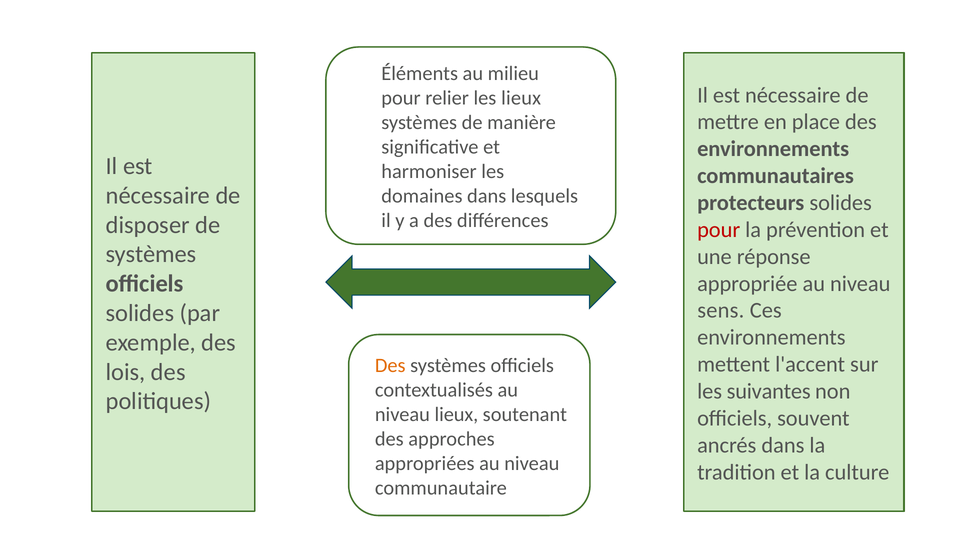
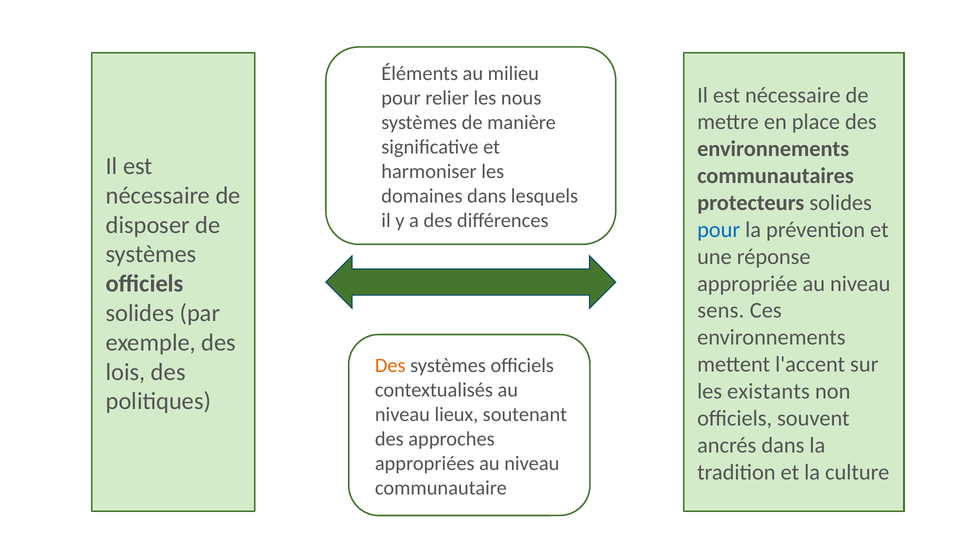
les lieux: lieux -> nous
pour at (719, 230) colour: red -> blue
suivantes: suivantes -> existants
